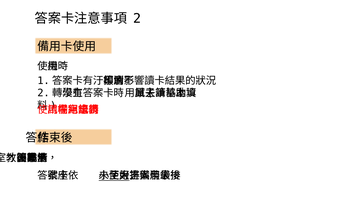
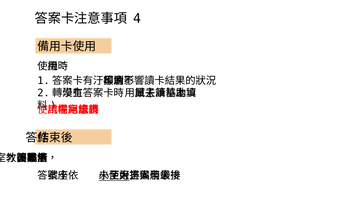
2: 2 -> 4
